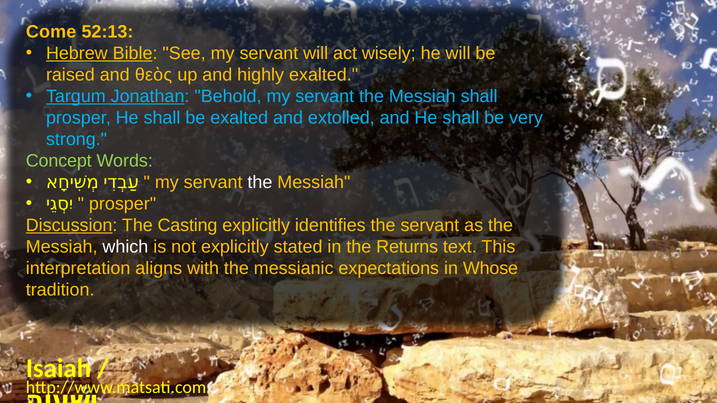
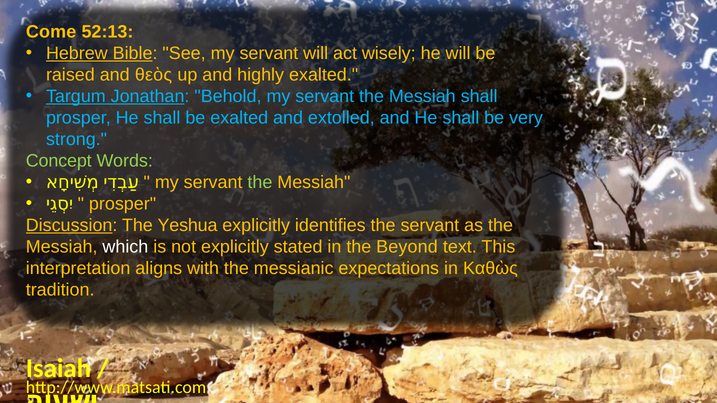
the at (260, 182) colour: white -> light green
Casting: Casting -> Yeshua
Returns: Returns -> Beyond
Whose: Whose -> Καθὼς
